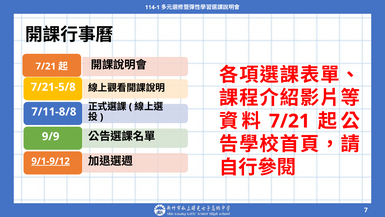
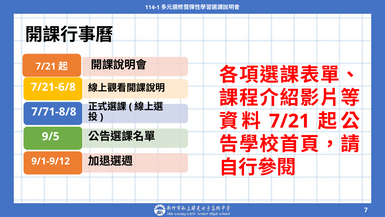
7/21-5/8: 7/21-5/8 -> 7/21-6/8
7/11-8/8: 7/11-8/8 -> 7/71-8/8
9/9: 9/9 -> 9/5
9/1-9/12 underline: present -> none
